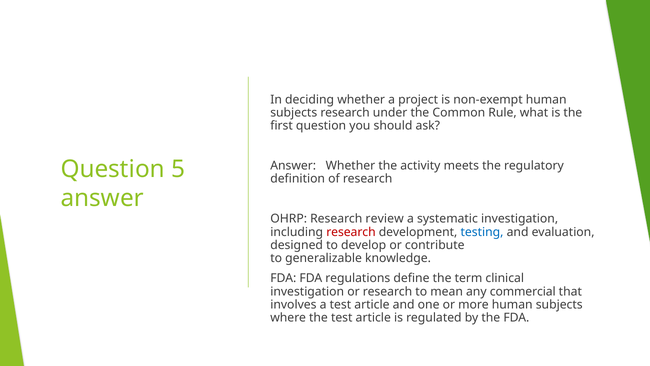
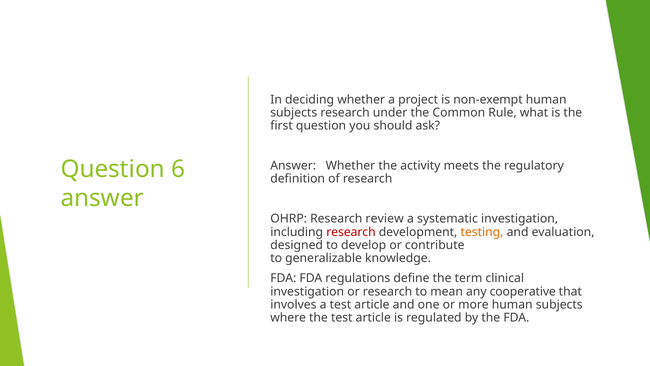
5: 5 -> 6
testing colour: blue -> orange
commercial: commercial -> cooperative
